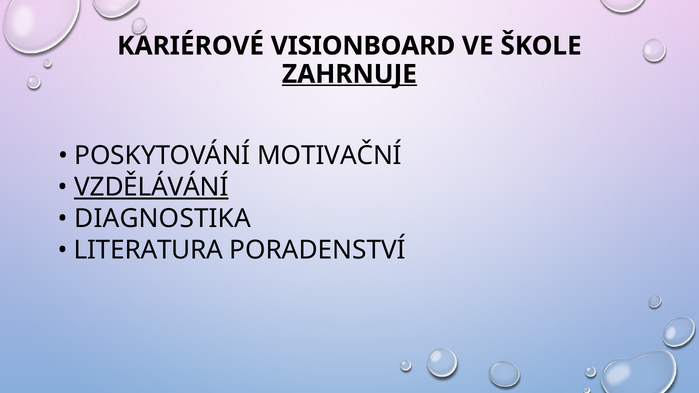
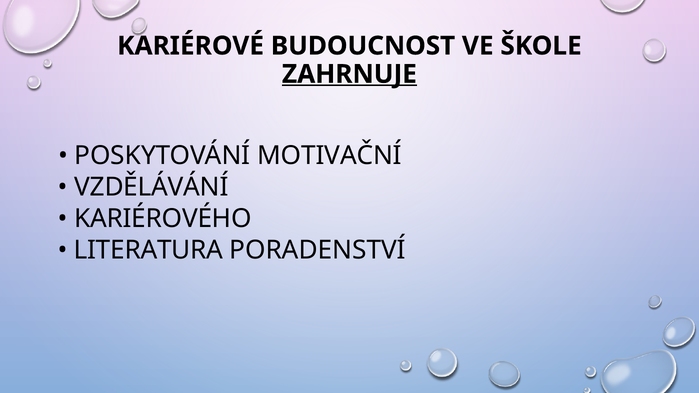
VISIONBOARD: VISIONBOARD -> BUDOUCNOST
VZDĚLÁVÁNÍ underline: present -> none
DIAGNOSTIKA: DIAGNOSTIKA -> KARIÉROVÉHO
